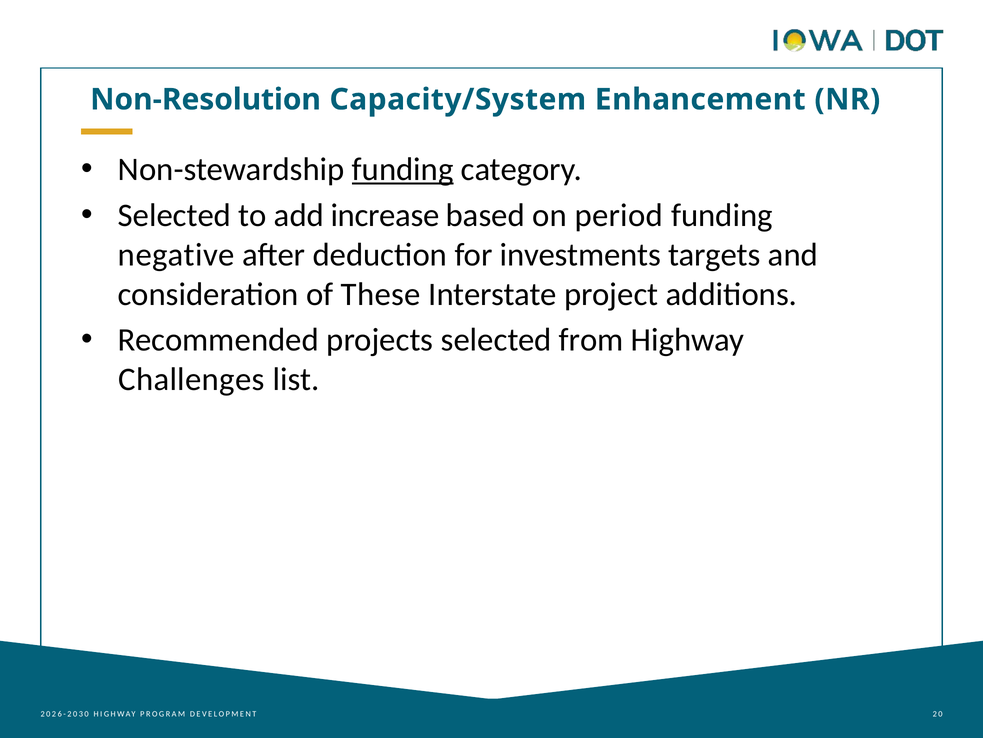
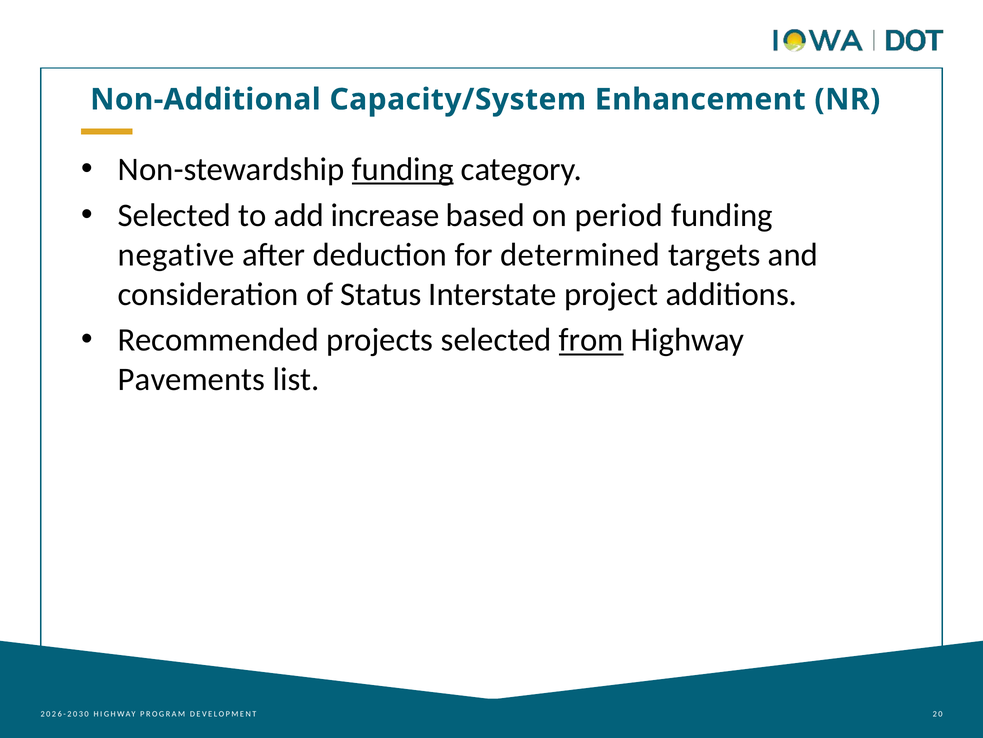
Non-Resolution: Non-Resolution -> Non-Additional
investments: investments -> determined
These: These -> Status
from underline: none -> present
Challenges: Challenges -> Pavements
